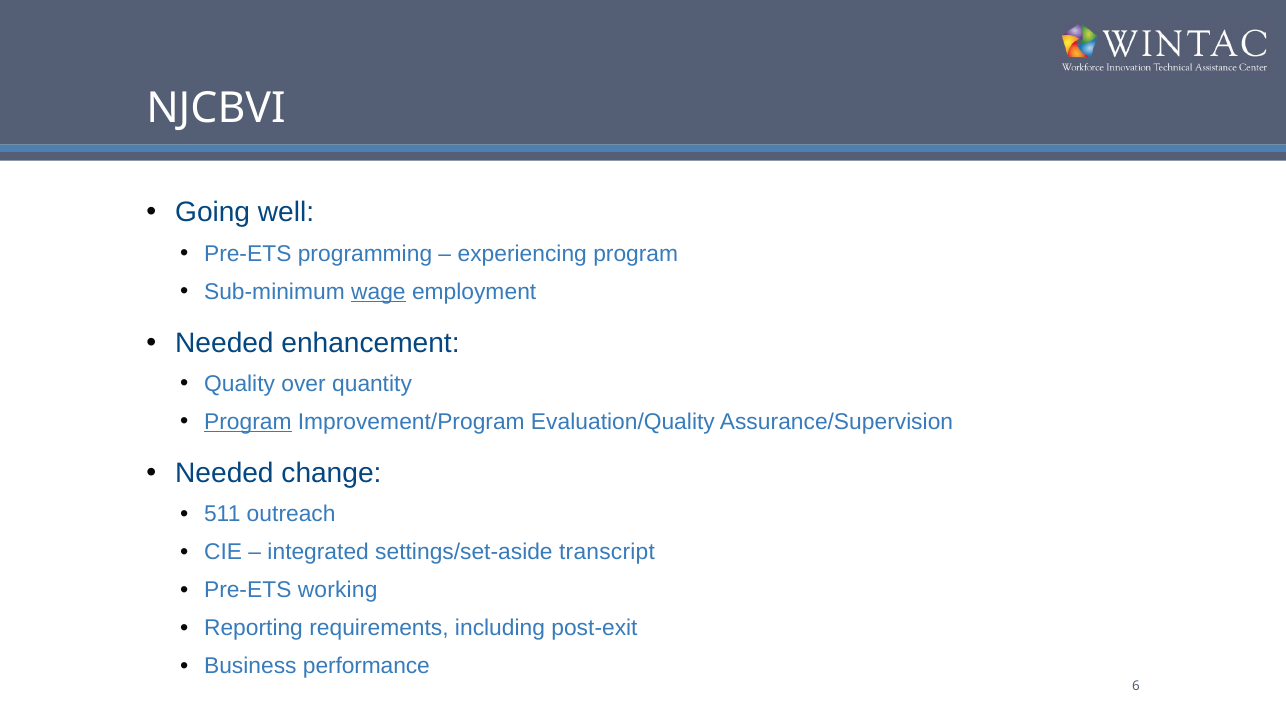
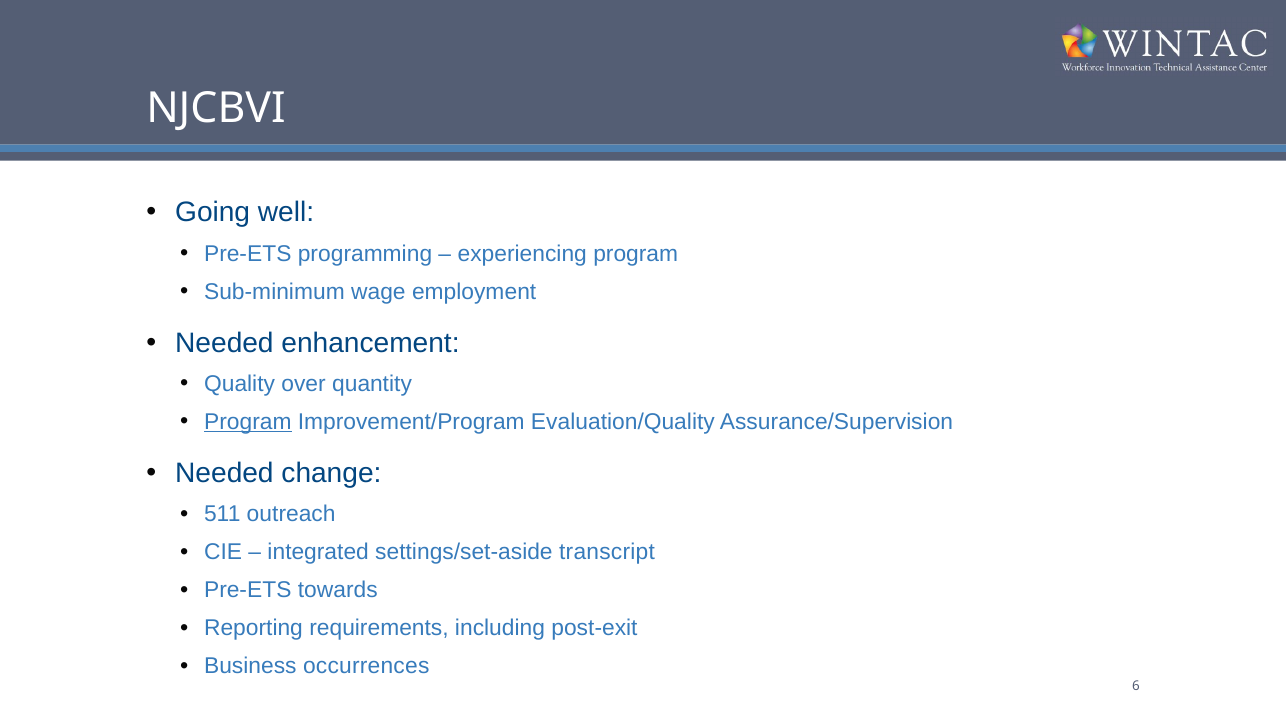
wage underline: present -> none
working: working -> towards
performance: performance -> occurrences
